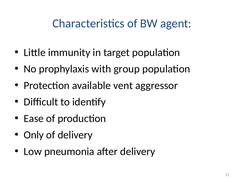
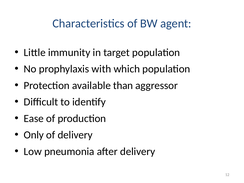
group: group -> which
vent: vent -> than
